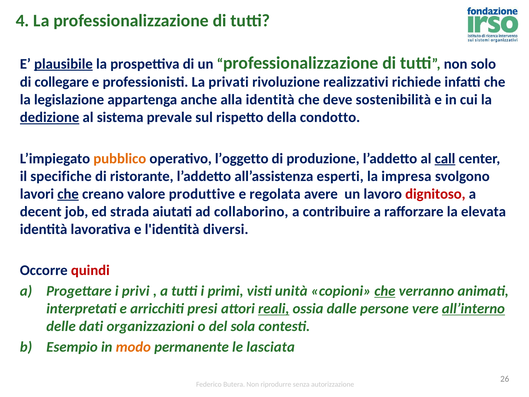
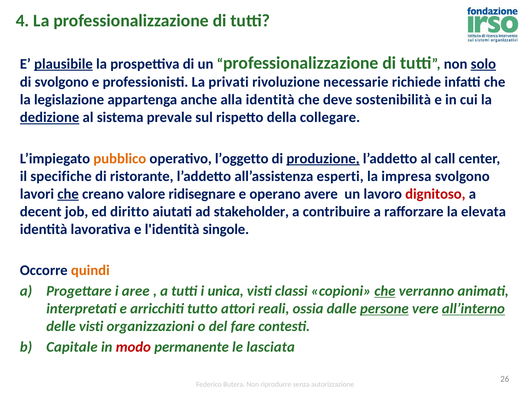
solo underline: none -> present
di collegare: collegare -> svolgono
realizzativi: realizzativi -> necessarie
condotto: condotto -> collegare
produzione underline: none -> present
call underline: present -> none
produttive: produttive -> ridisegnare
regolata: regolata -> operano
strada: strada -> diritto
collaborino: collaborino -> stakeholder
diversi: diversi -> singole
quindi colour: red -> orange
privi: privi -> aree
primi: primi -> unica
unità: unità -> classi
presi: presi -> tutto
reali underline: present -> none
persone underline: none -> present
delle dati: dati -> visti
sola: sola -> fare
Esempio: Esempio -> Capitale
modo colour: orange -> red
